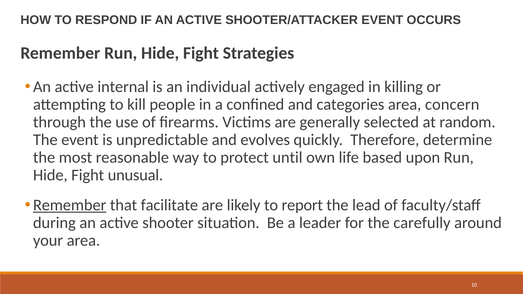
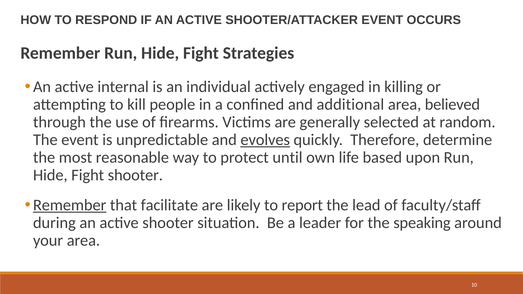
categories: categories -> additional
concern: concern -> believed
evolves underline: none -> present
Fight unusual: unusual -> shooter
carefully: carefully -> speaking
